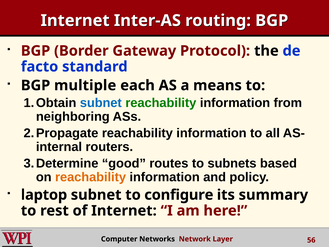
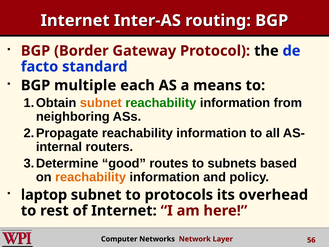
subnet at (101, 103) colour: blue -> orange
configure: configure -> protocols
summary: summary -> overhead
